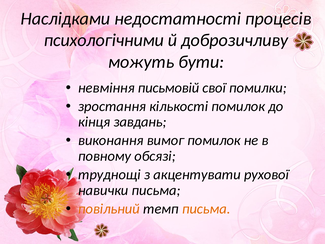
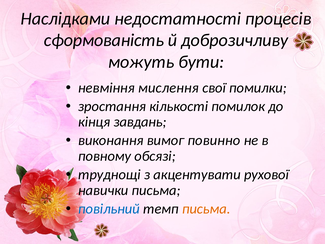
психологічними: психологічними -> сформованість
письмовій: письмовій -> мислення
вимог помилок: помилок -> повинно
повільний colour: orange -> blue
